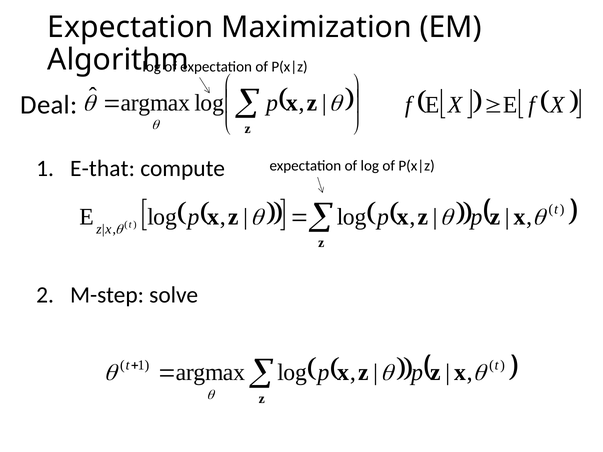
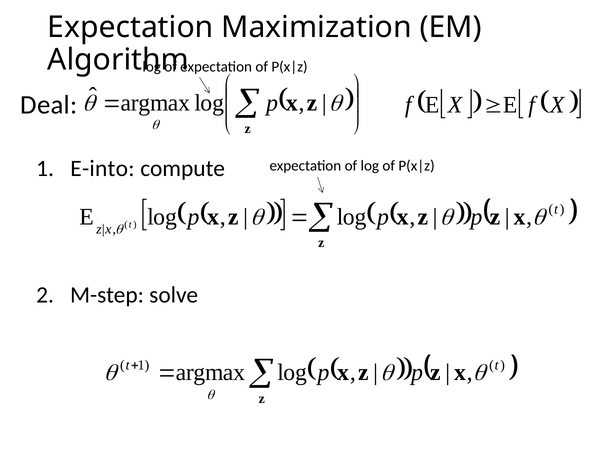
E-that: E-that -> E-into
